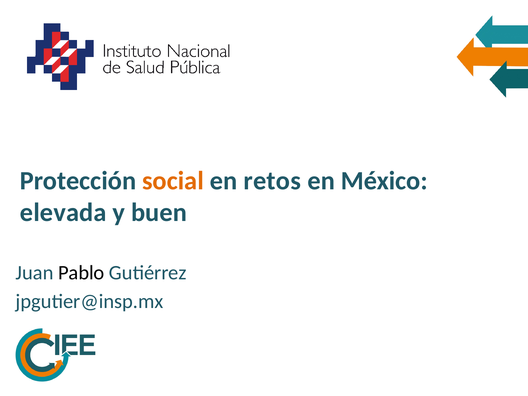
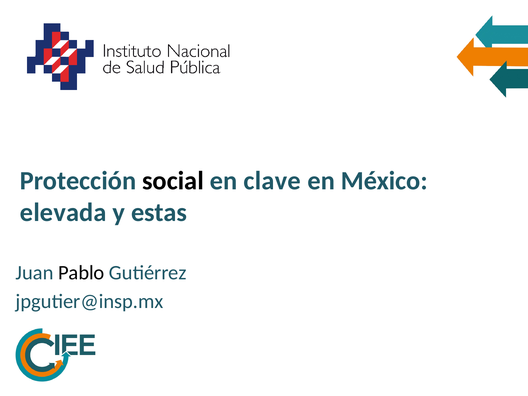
social colour: orange -> black
retos: retos -> clave
buen: buen -> estas
